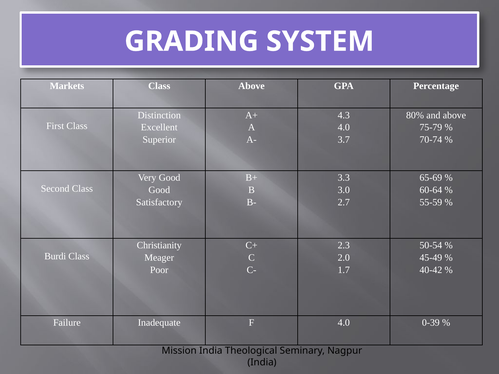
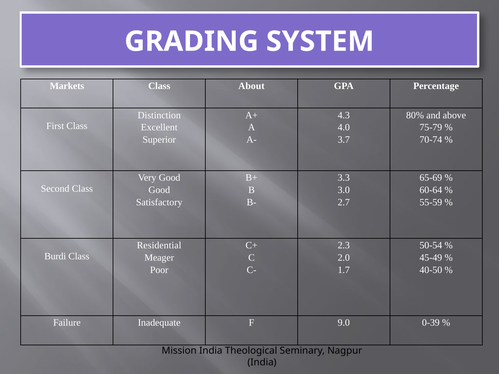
Class Above: Above -> About
Christianity: Christianity -> Residential
40-42: 40-42 -> 40-50
F 4.0: 4.0 -> 9.0
